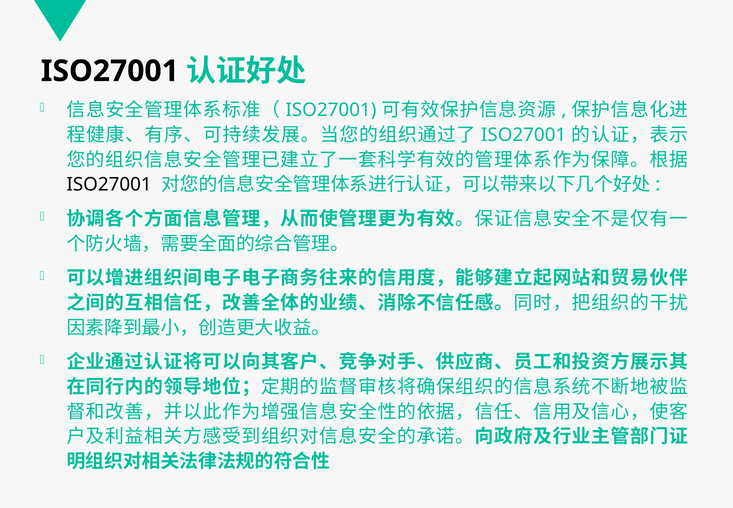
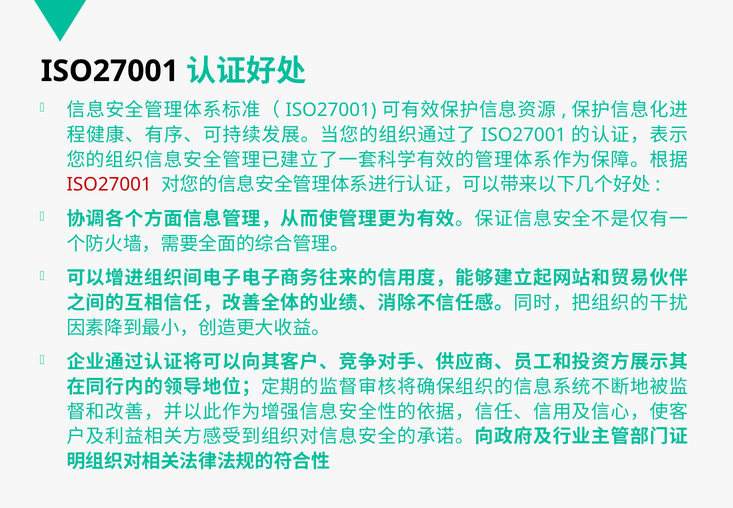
ISO27001 at (109, 184) colour: black -> red
